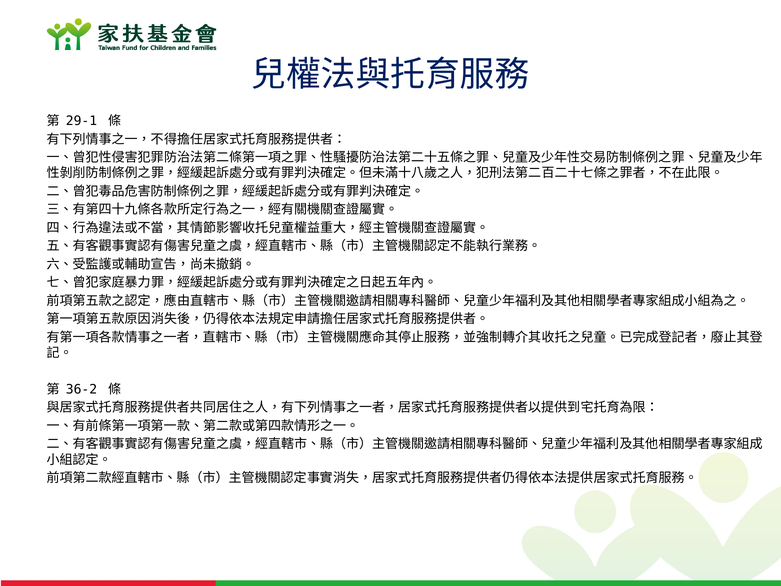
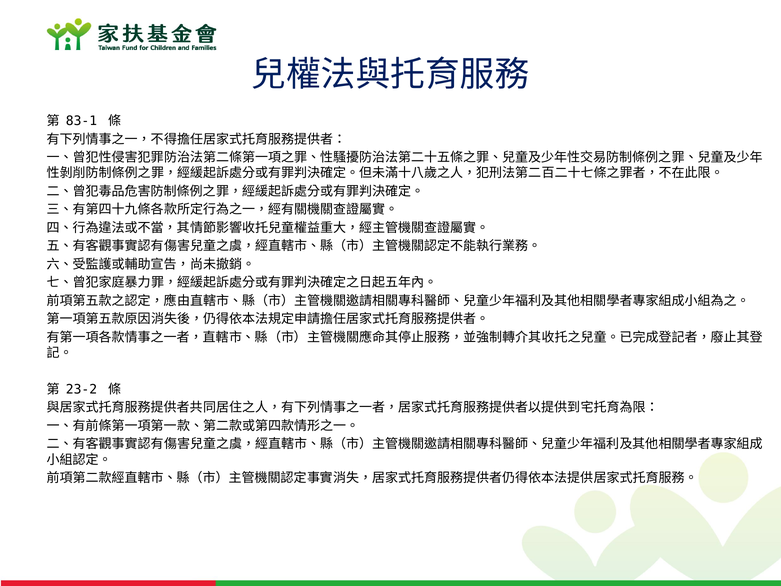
29-1: 29-1 -> 83-1
36-2: 36-2 -> 23-2
